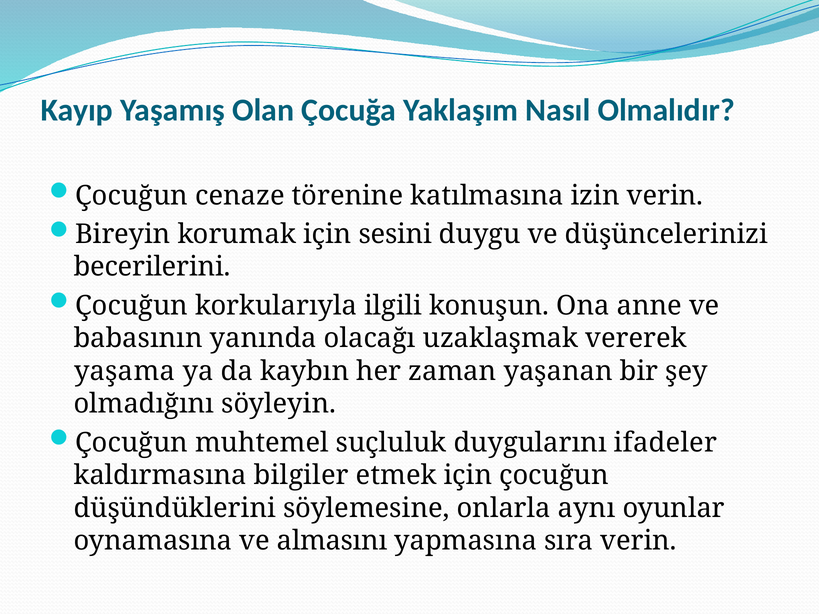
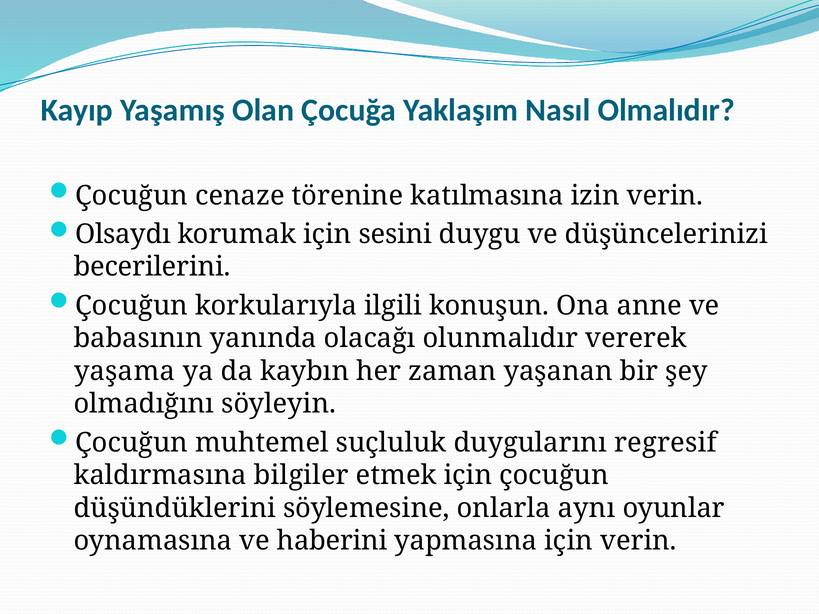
Bireyin: Bireyin -> Olsaydı
uzaklaşmak: uzaklaşmak -> olunmalıdır
ifadeler: ifadeler -> regresif
almasını: almasını -> haberini
yapmasına sıra: sıra -> için
